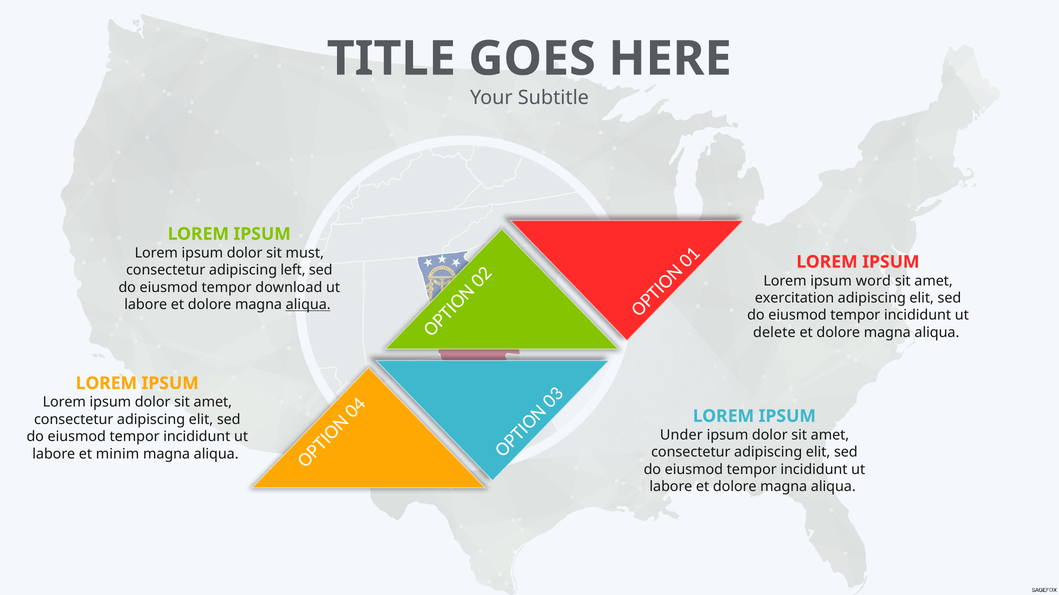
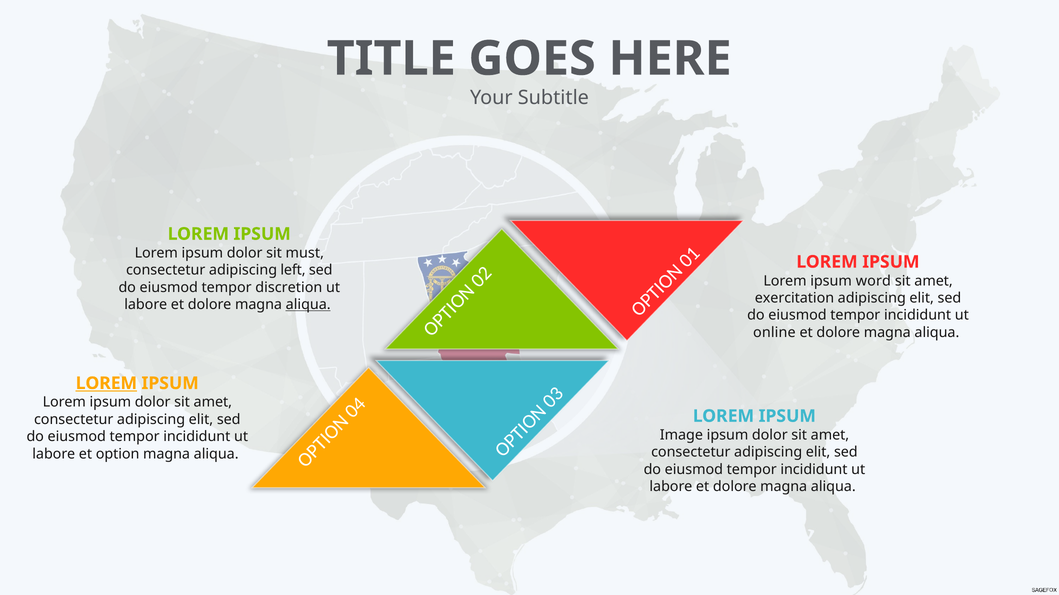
download: download -> discretion
delete: delete -> online
LOREM at (106, 384) underline: none -> present
Under: Under -> Image
minim: minim -> option
